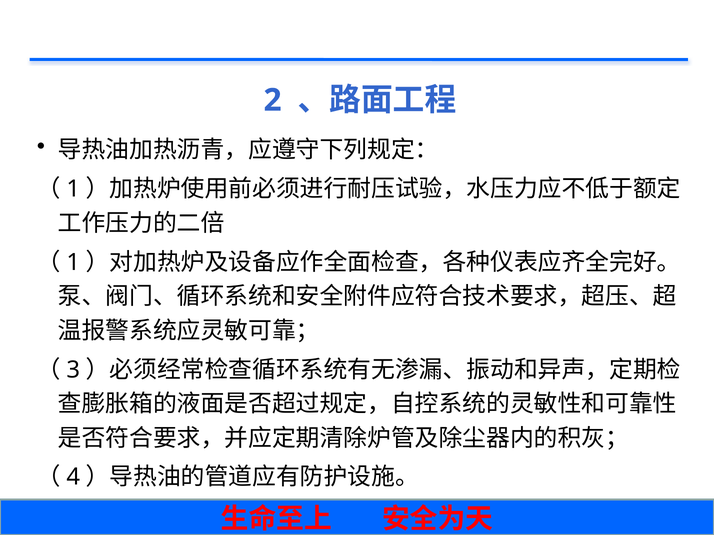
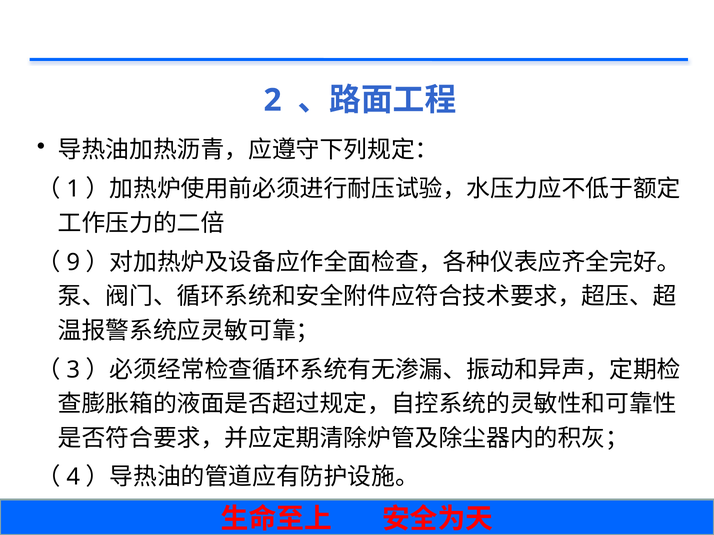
1 at (73, 262): 1 -> 9
